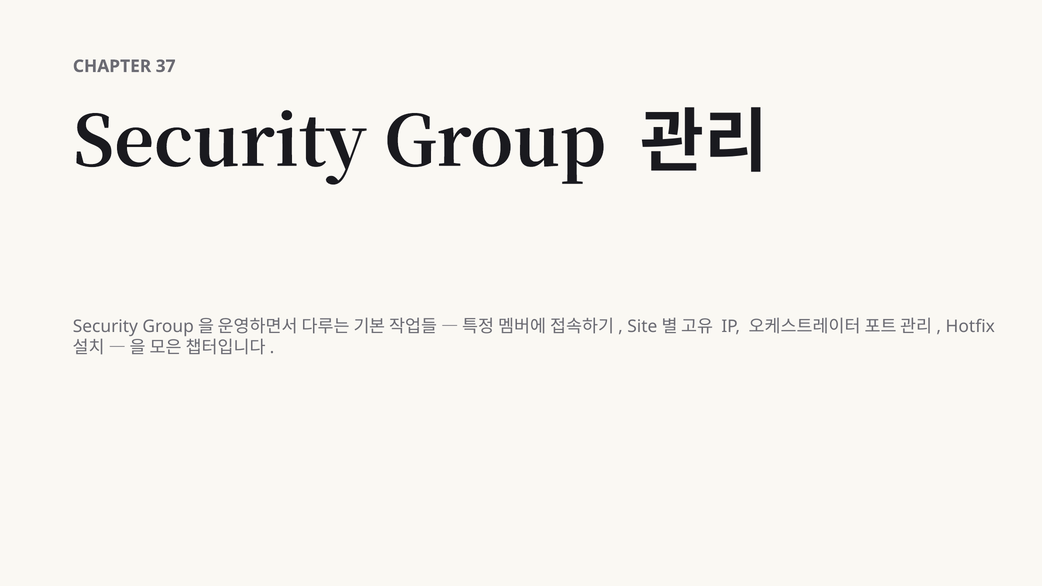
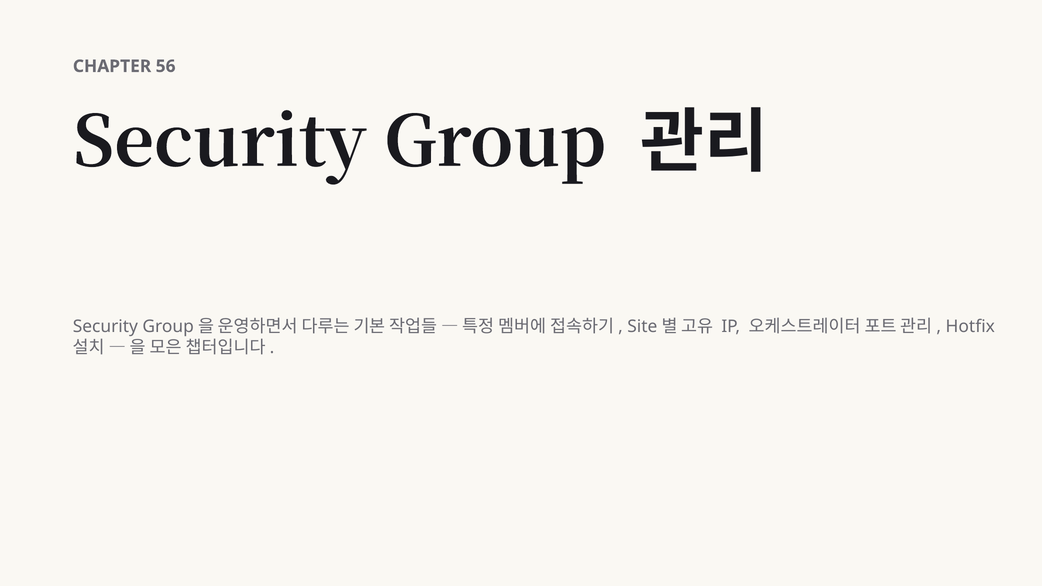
37: 37 -> 56
